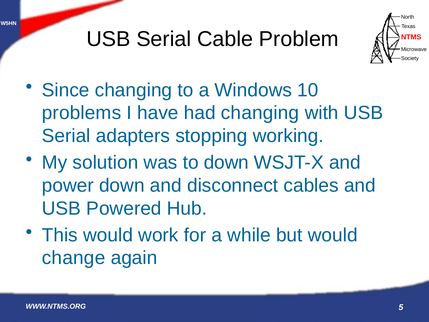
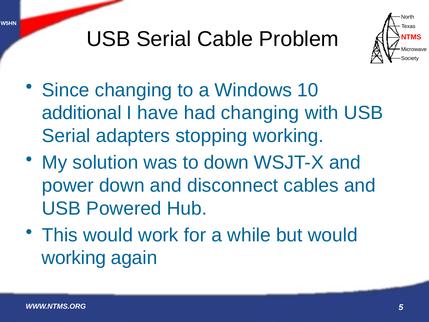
problems: problems -> additional
change at (74, 258): change -> working
